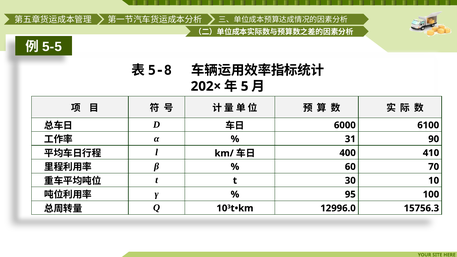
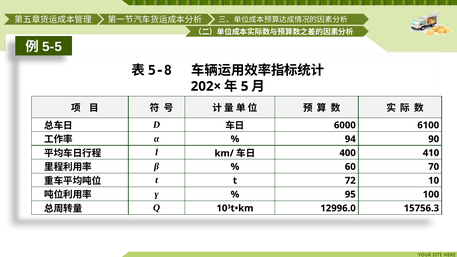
31: 31 -> 94
30: 30 -> 72
